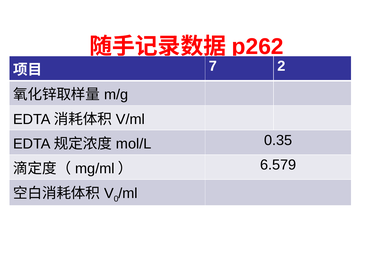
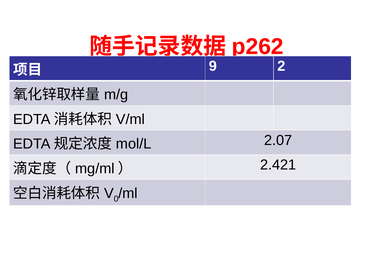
7: 7 -> 9
0.35: 0.35 -> 2.07
6.579: 6.579 -> 2.421
